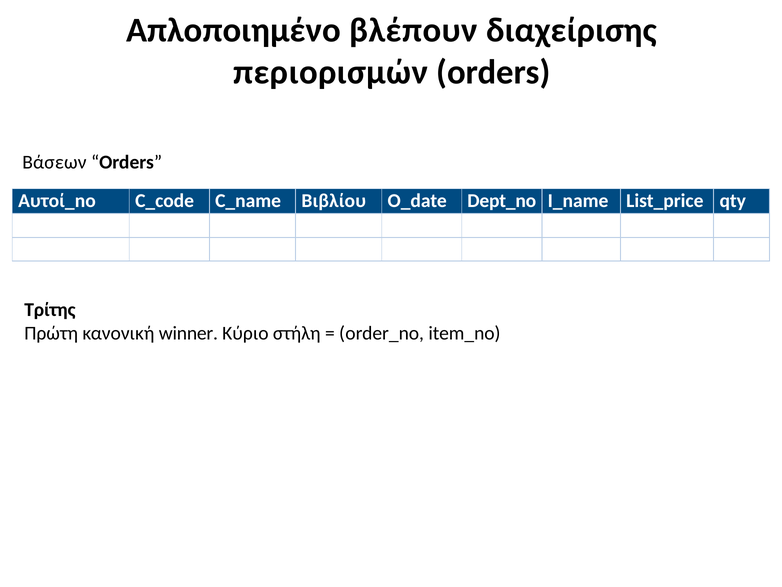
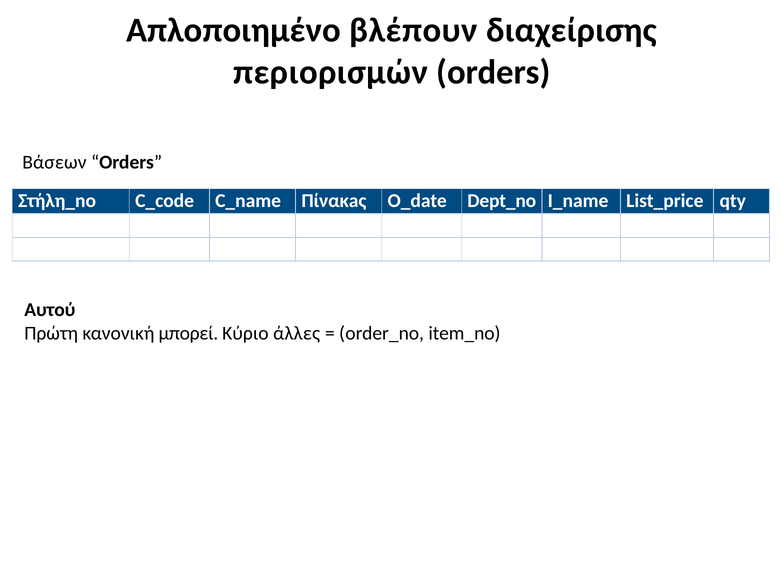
Αυτοί_no: Αυτοί_no -> Στήλη_no
Βιβλίου: Βιβλίου -> Πίνακaς
Τρίτης: Τρίτης -> Αυτού
winner: winner -> μπορεί
στήλη: στήλη -> άλλες
